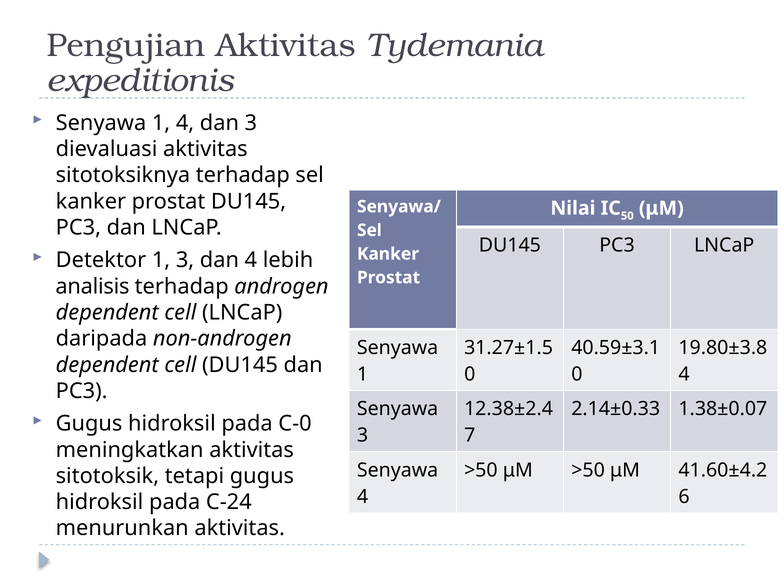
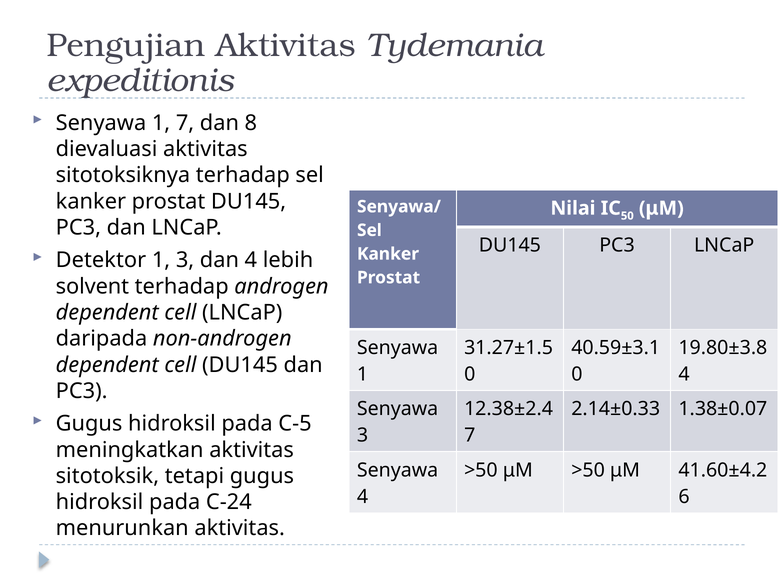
1 4: 4 -> 7
dan 3: 3 -> 8
analisis: analisis -> solvent
C-0: C-0 -> C-5
